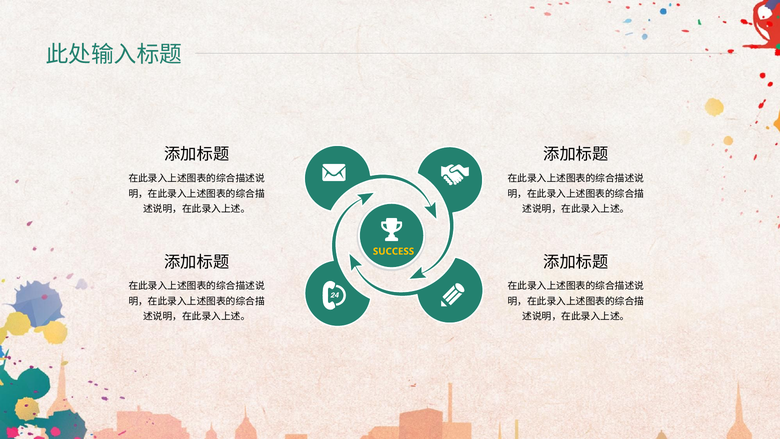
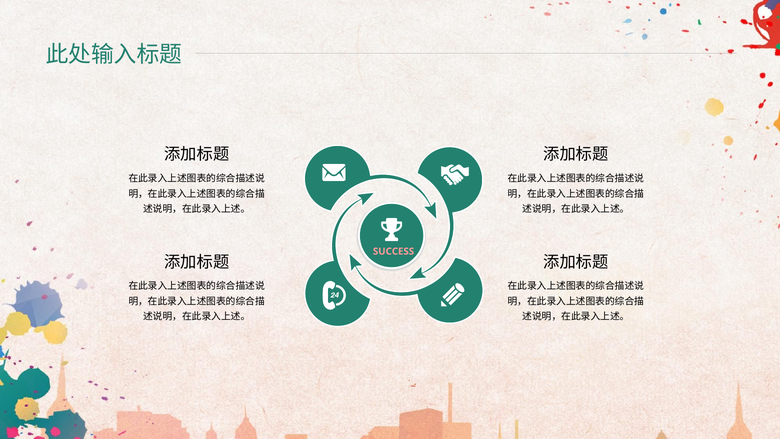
SUCCESS colour: yellow -> pink
